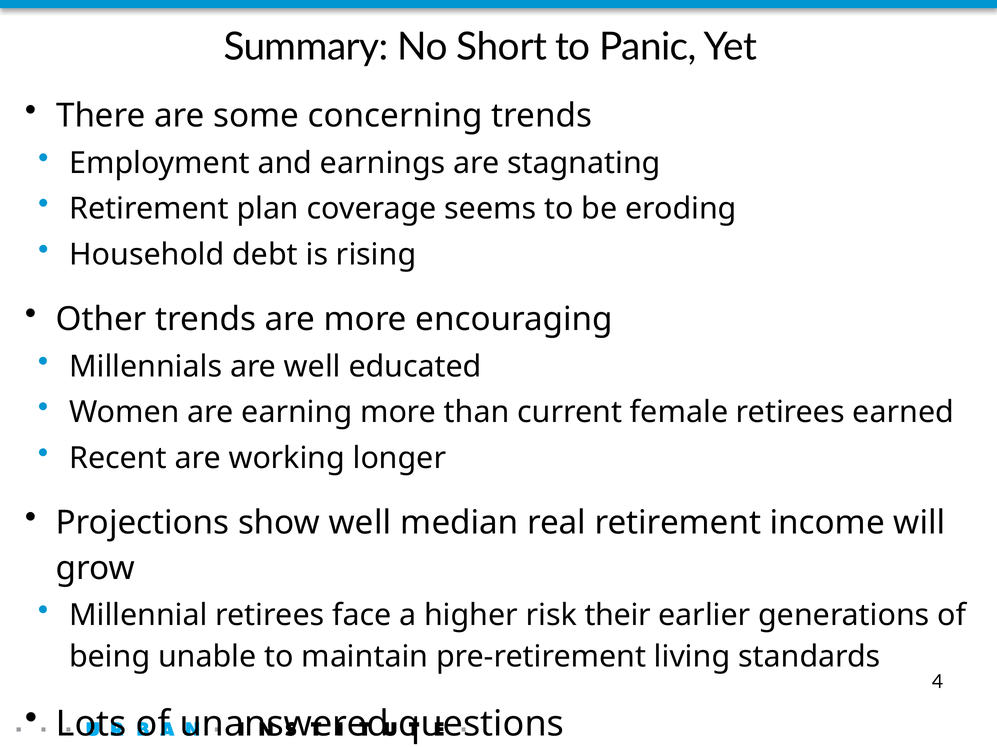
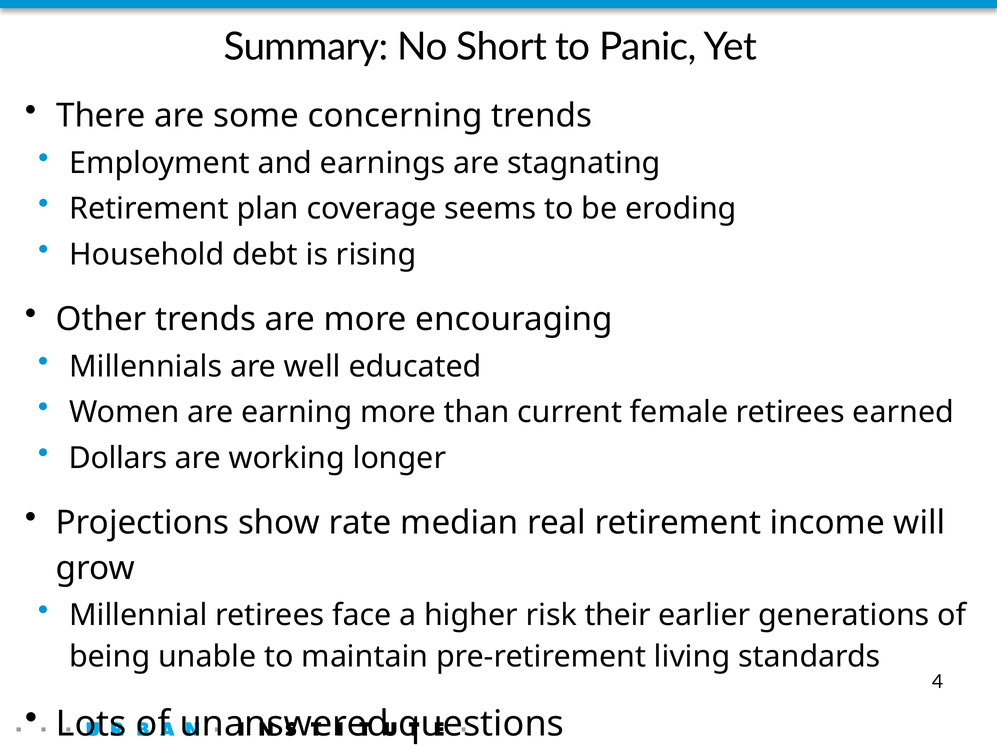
Recent: Recent -> Dollars
show well: well -> rate
